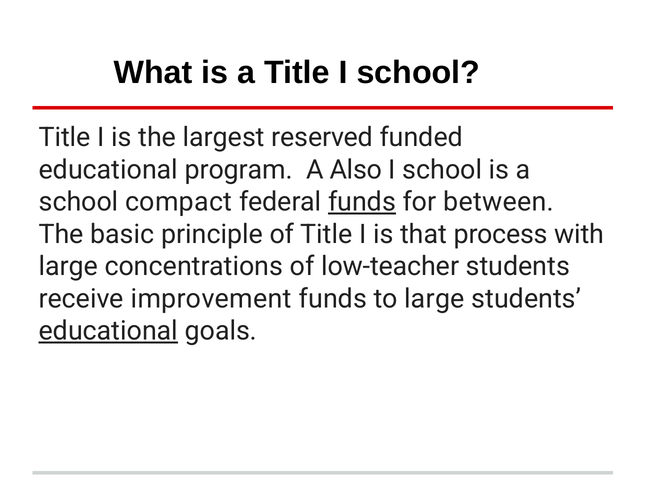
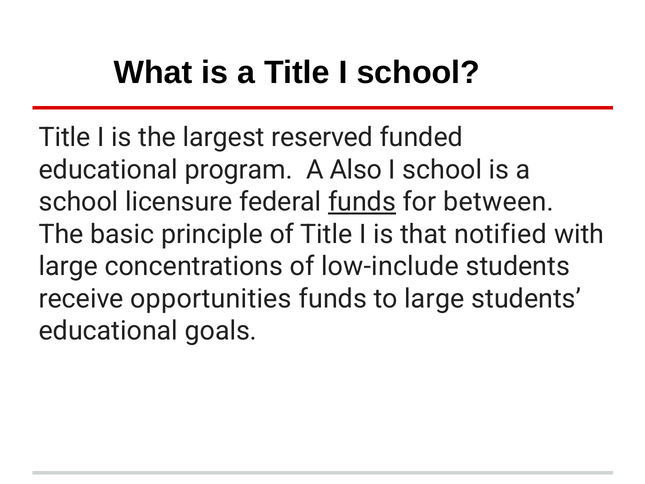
compact: compact -> licensure
process: process -> notified
low-teacher: low-teacher -> low-include
improvement: improvement -> opportunities
educational at (108, 331) underline: present -> none
